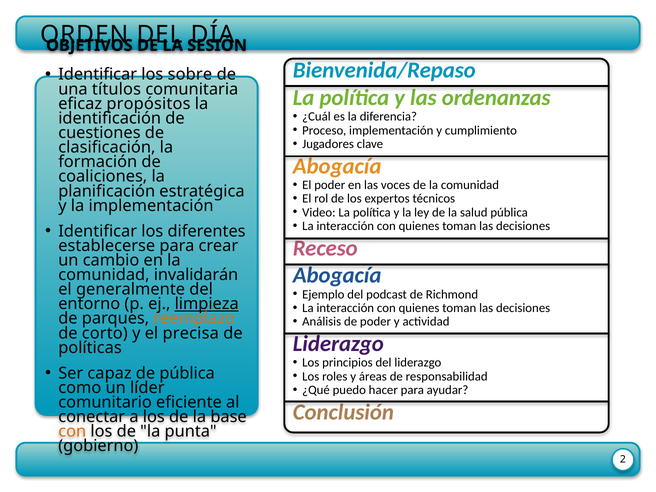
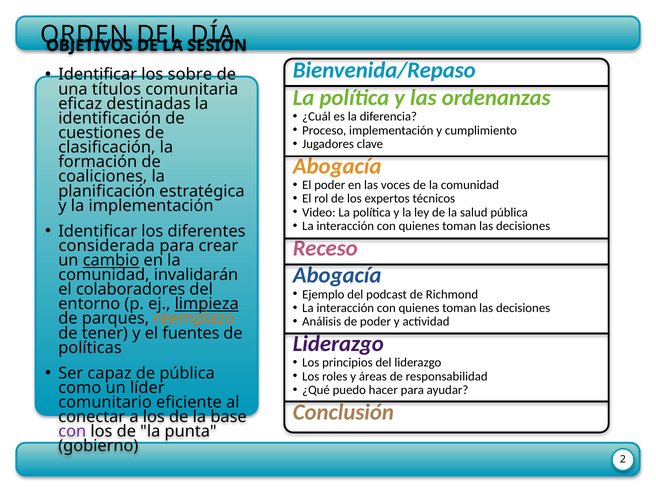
propósitos: propósitos -> destinadas
establecerse: establecerse -> considerada
cambio underline: none -> present
generalmente: generalmente -> colaboradores
corto: corto -> tener
precisa: precisa -> fuentes
con at (72, 431) colour: orange -> purple
